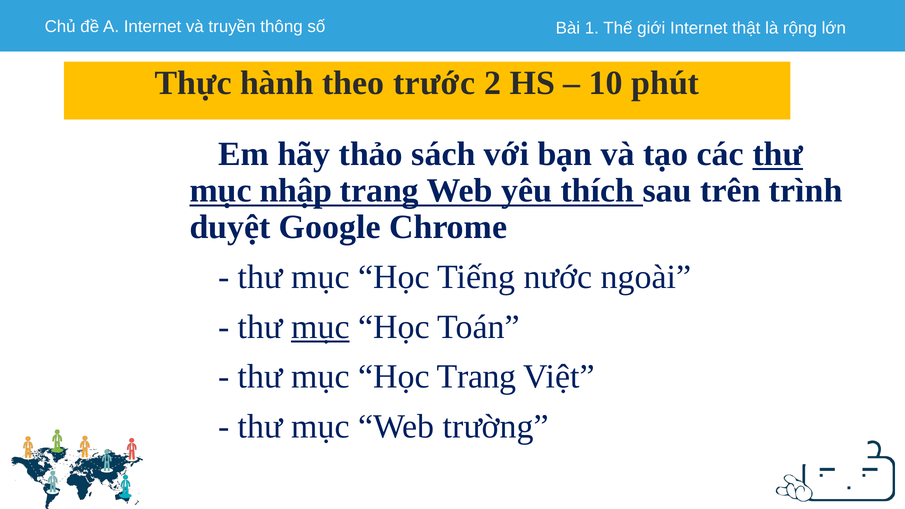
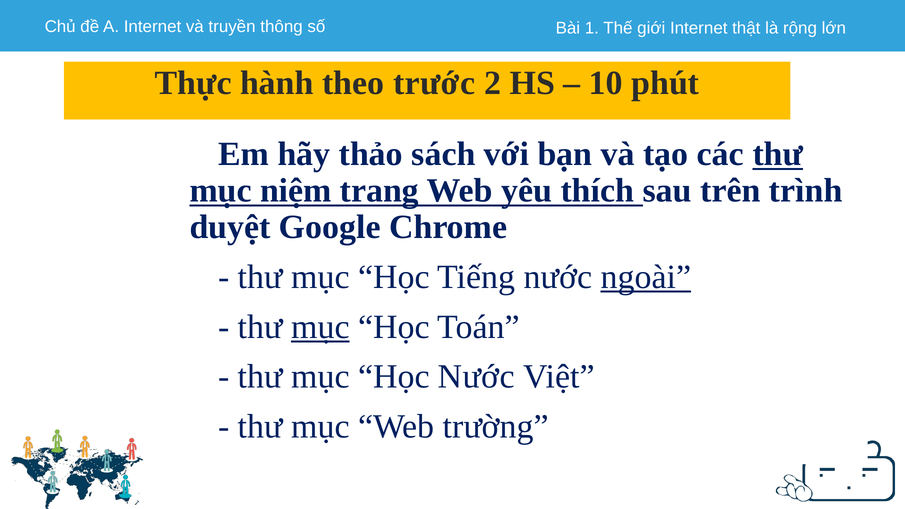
nhập: nhập -> niệm
ngoài underline: none -> present
Học Trang: Trang -> Nước
